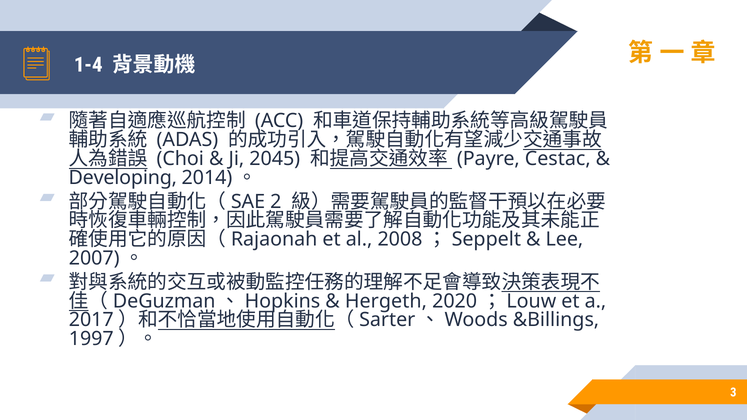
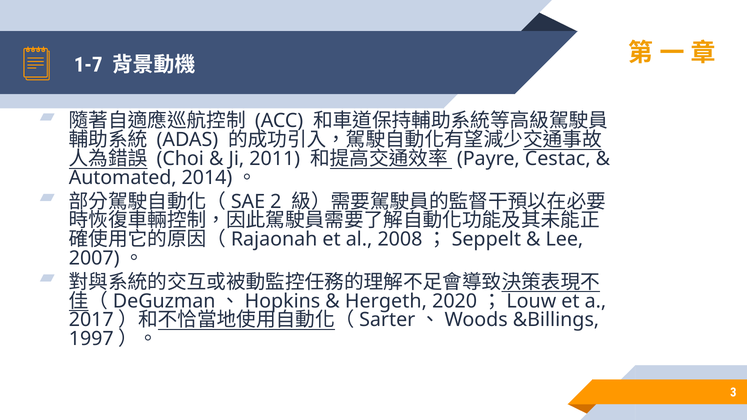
1-4: 1-4 -> 1-7
2045: 2045 -> 2011
Developing: Developing -> Automated
